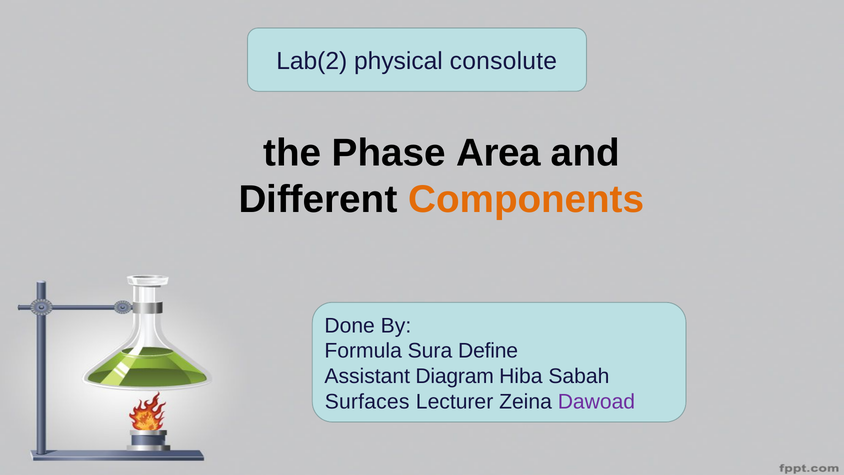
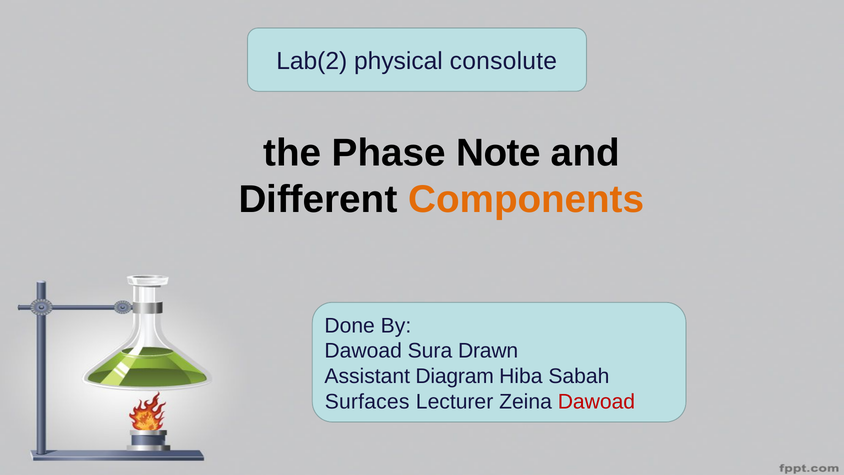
Area: Area -> Note
Formula at (363, 351): Formula -> Dawoad
Define: Define -> Drawn
Dawoad at (596, 401) colour: purple -> red
